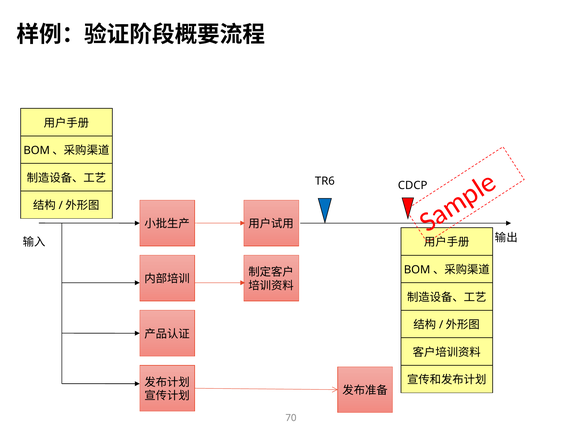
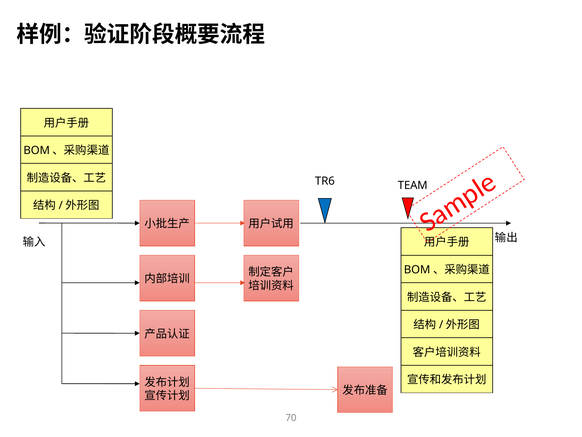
CDCP: CDCP -> TEAM
